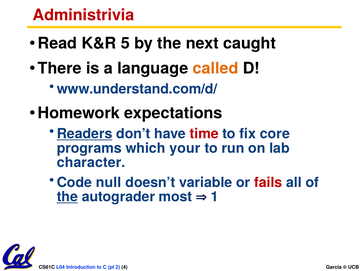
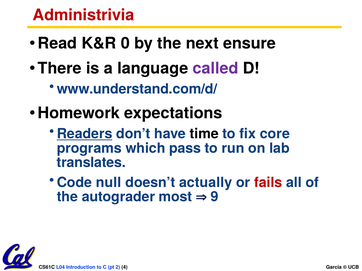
5: 5 -> 0
caught: caught -> ensure
called colour: orange -> purple
time colour: red -> black
your: your -> pass
character: character -> translates
variable: variable -> actually
the at (67, 197) underline: present -> none
1: 1 -> 9
